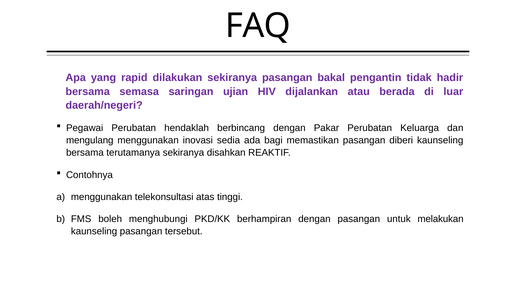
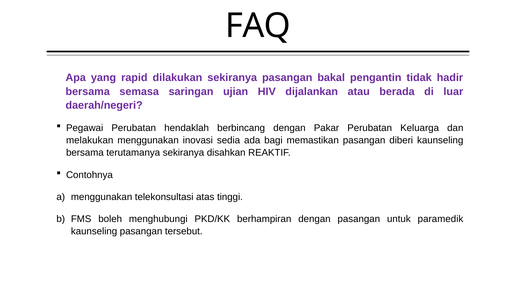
mengulang: mengulang -> melakukan
melakukan: melakukan -> paramedik
